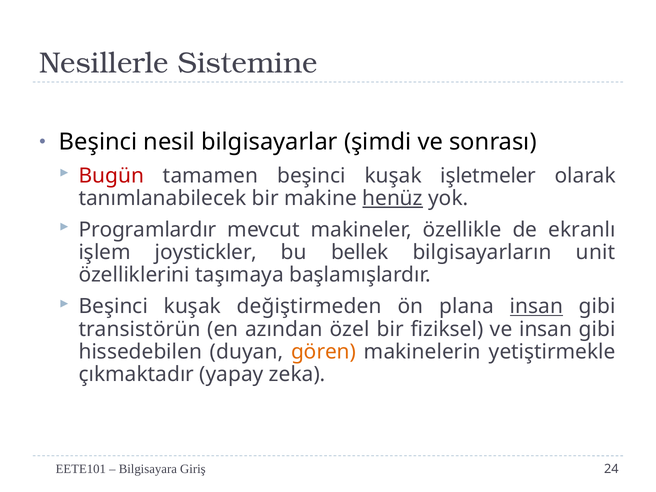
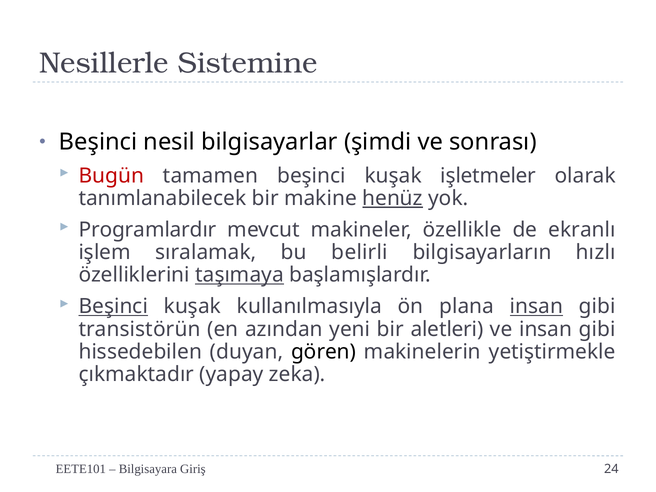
joystickler: joystickler -> sıralamak
bellek: bellek -> belirli
unit: unit -> hızlı
taşımaya underline: none -> present
Beşinci at (113, 306) underline: none -> present
değiştirmeden: değiştirmeden -> kullanılmasıyla
özel: özel -> yeni
fiziksel: fiziksel -> aletleri
gören colour: orange -> black
